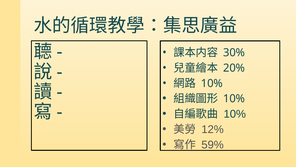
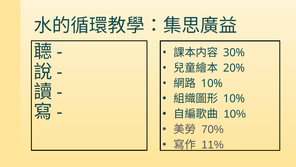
12%: 12% -> 70%
59%: 59% -> 11%
